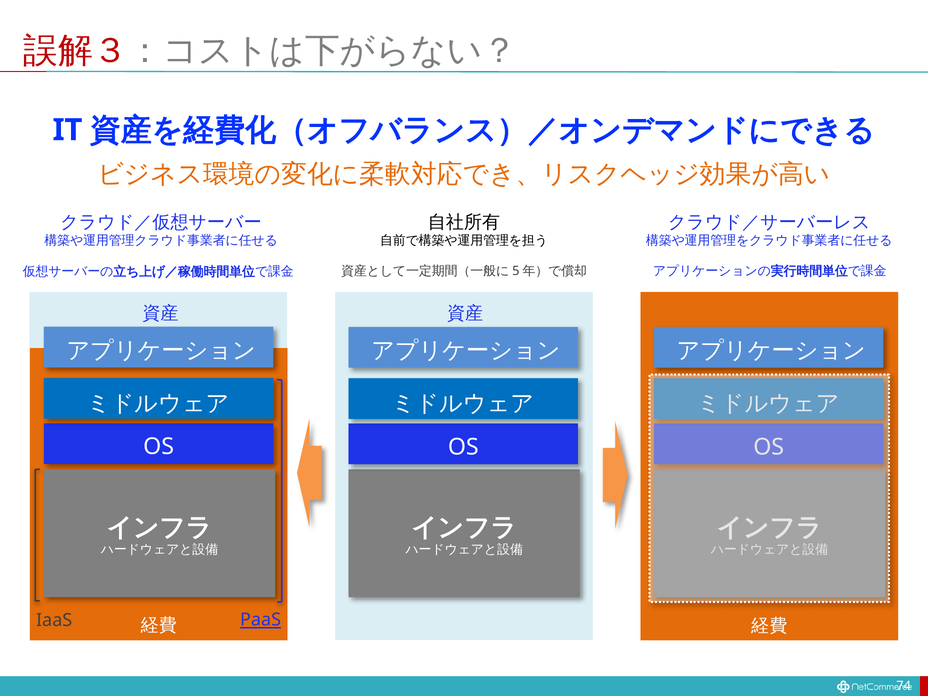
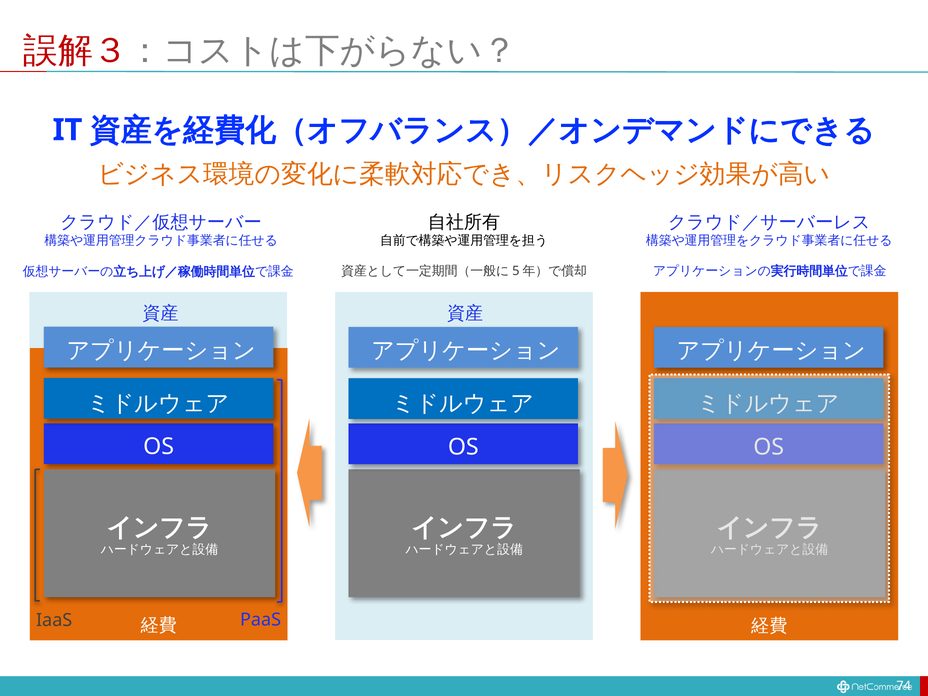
PaaS underline: present -> none
